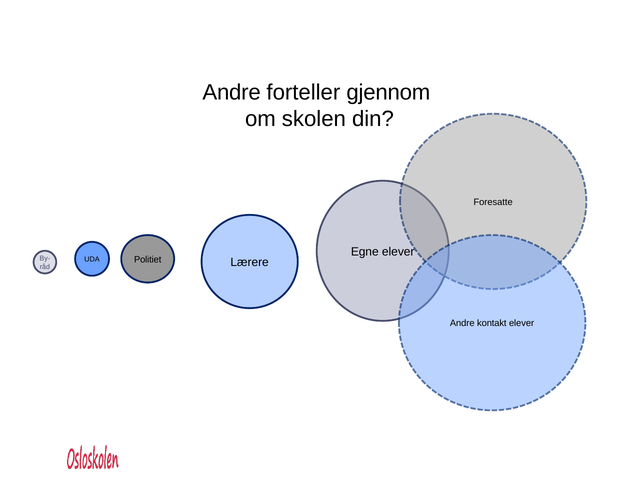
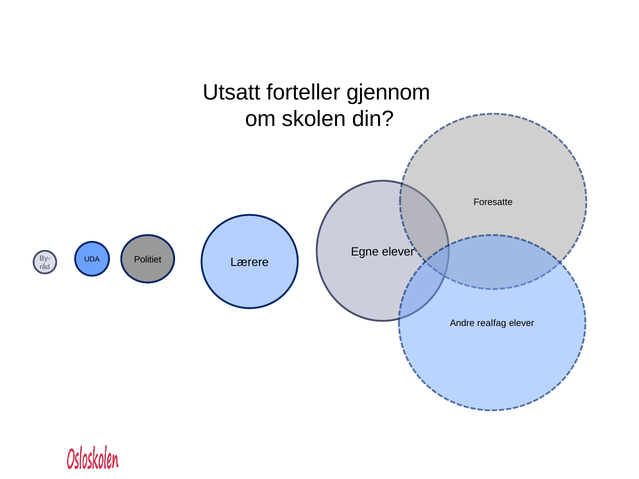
Andre at (232, 92): Andre -> Utsatt
kontakt: kontakt -> realfag
